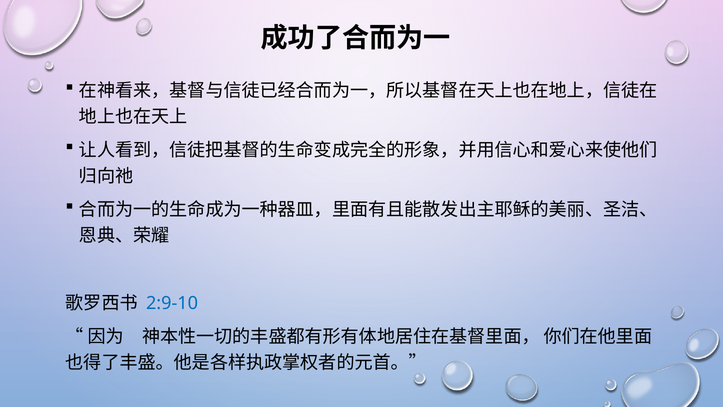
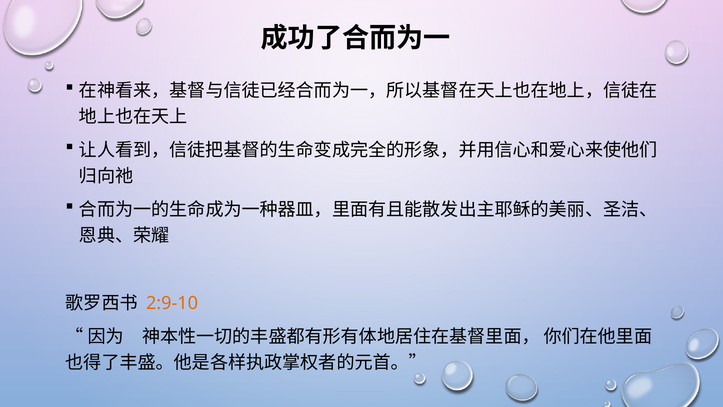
2:9-10 colour: blue -> orange
